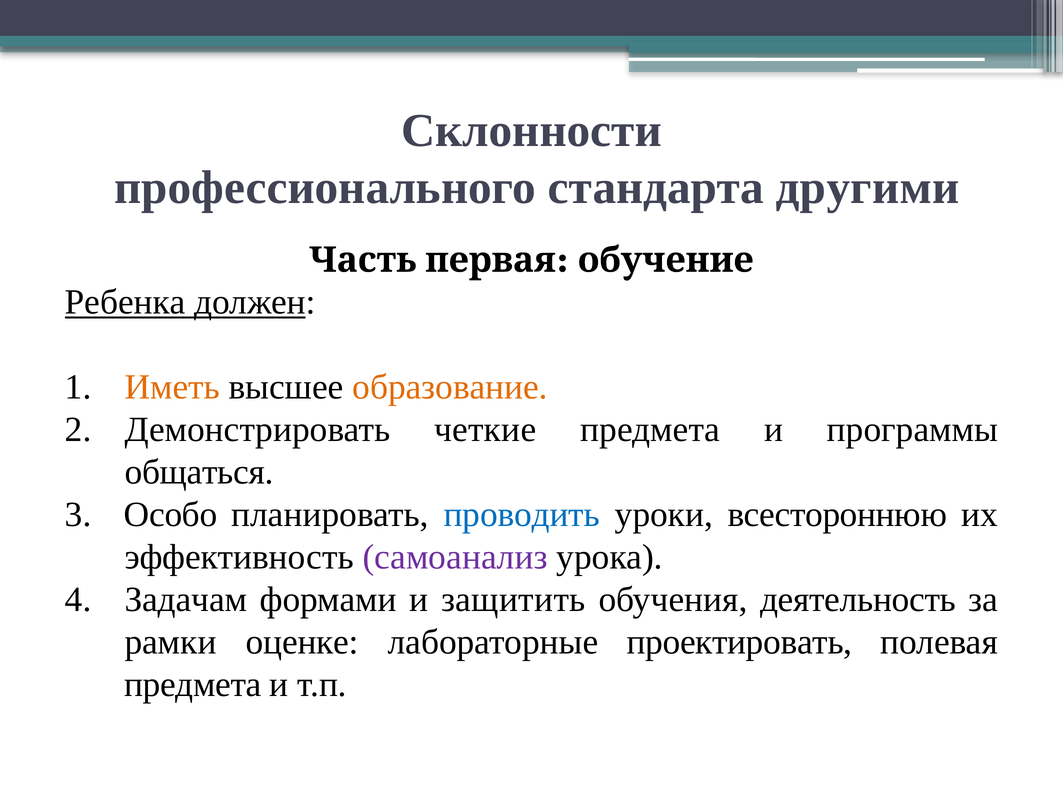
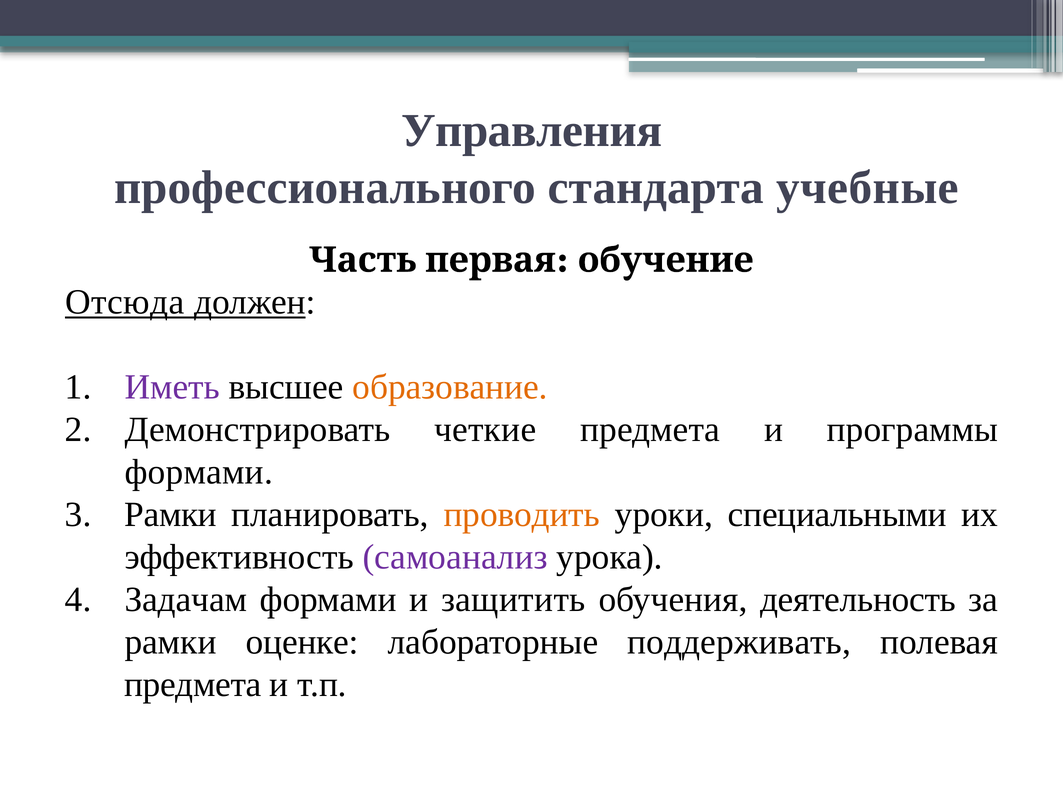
Склонности: Склонности -> Управления
другими: другими -> учебные
Ребенка: Ребенка -> Отсюда
Иметь colour: orange -> purple
общаться at (199, 472): общаться -> формами
Особо at (171, 515): Особо -> Рамки
проводить colour: blue -> orange
всестороннюю: всестороннюю -> специальными
проектировать: проектировать -> поддерживать
